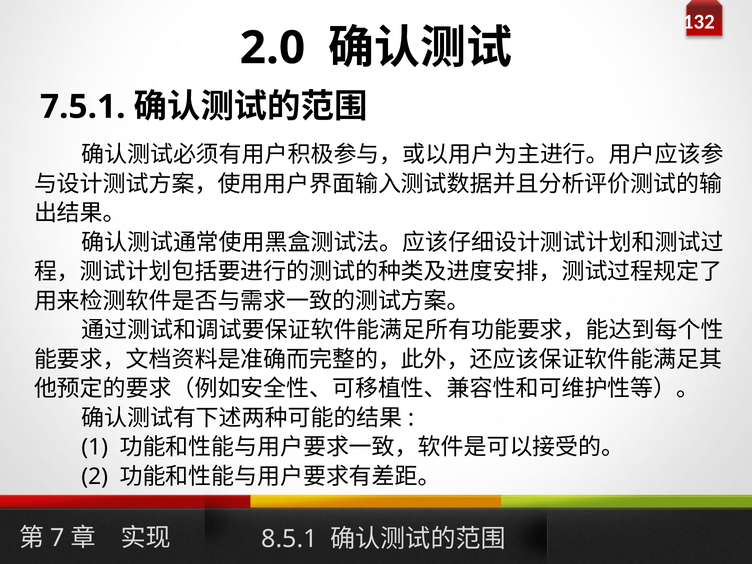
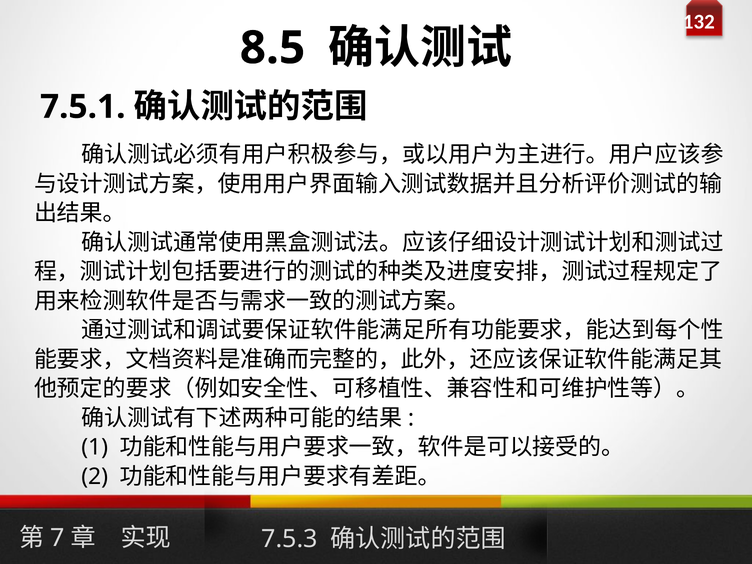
2.0: 2.0 -> 8.5
8.5.1: 8.5.1 -> 7.5.3
